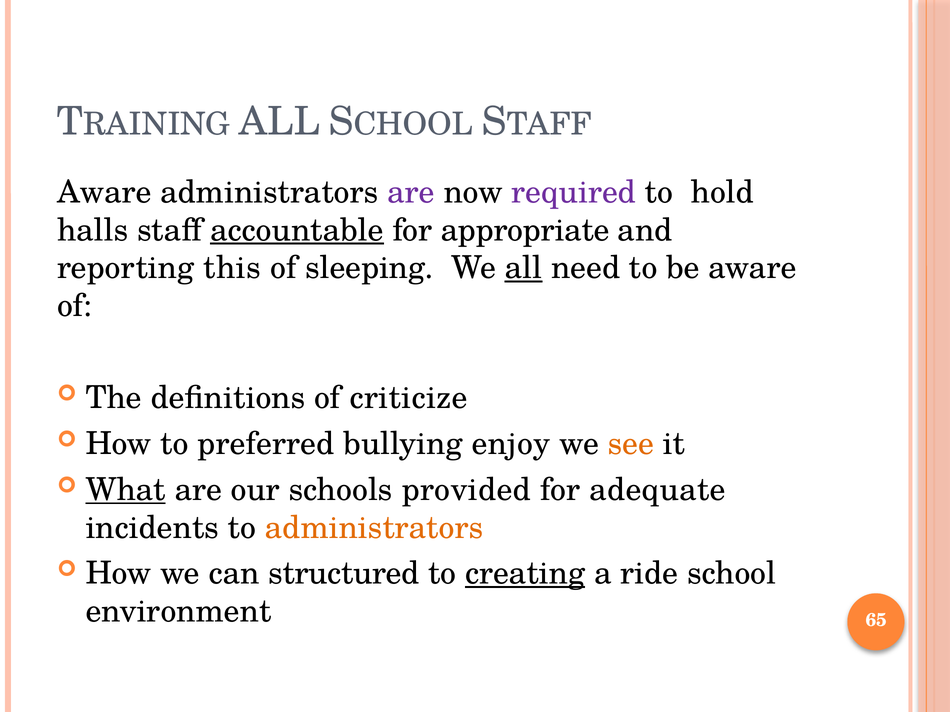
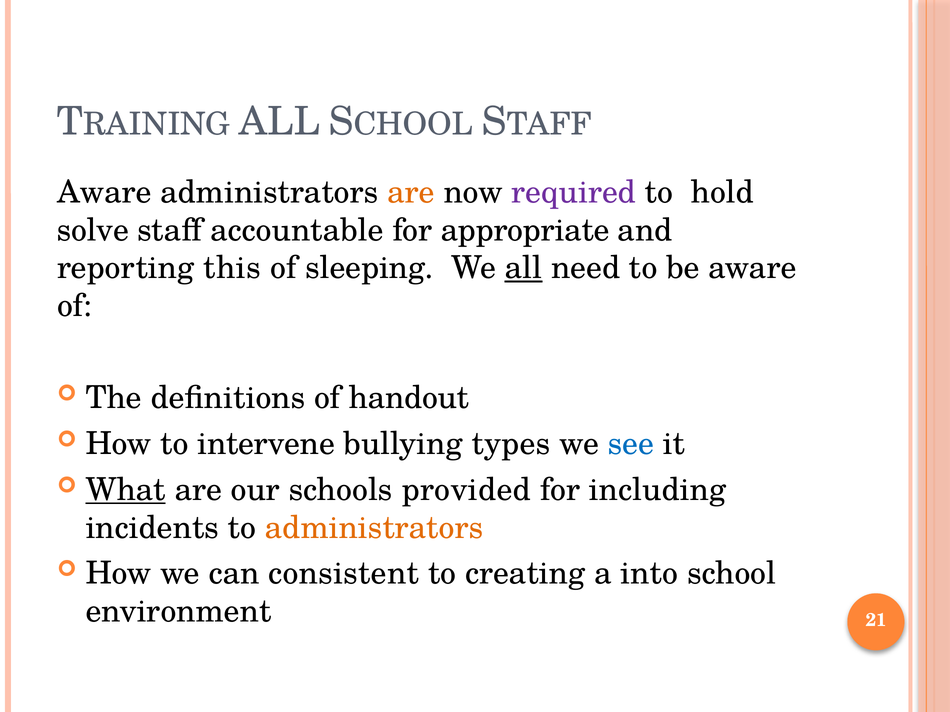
are at (411, 192) colour: purple -> orange
halls: halls -> solve
accountable underline: present -> none
criticize: criticize -> handout
preferred: preferred -> intervene
enjoy: enjoy -> types
see colour: orange -> blue
adequate: adequate -> including
structured: structured -> consistent
creating underline: present -> none
ride: ride -> into
65: 65 -> 21
